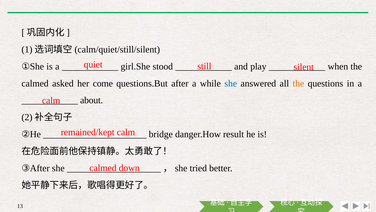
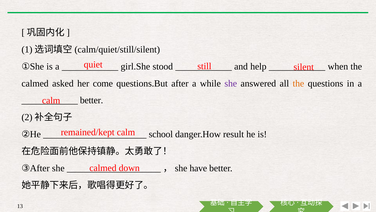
play: play -> help
she at (231, 83) colour: blue -> purple
about at (92, 100): about -> better
bridge: bridge -> school
tried: tried -> have
